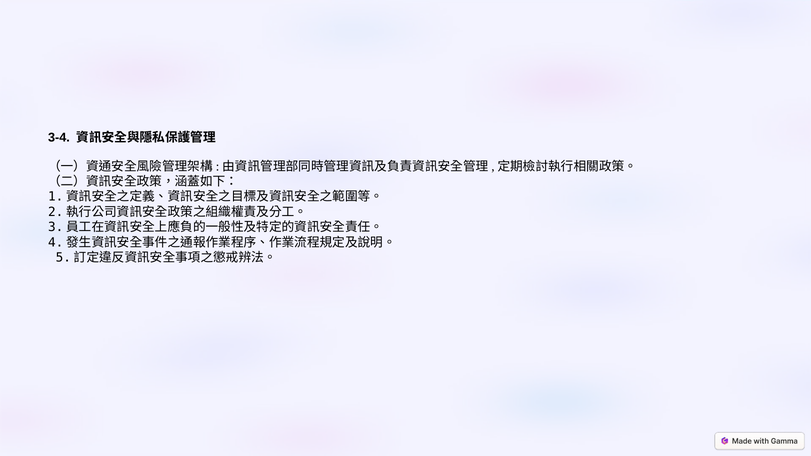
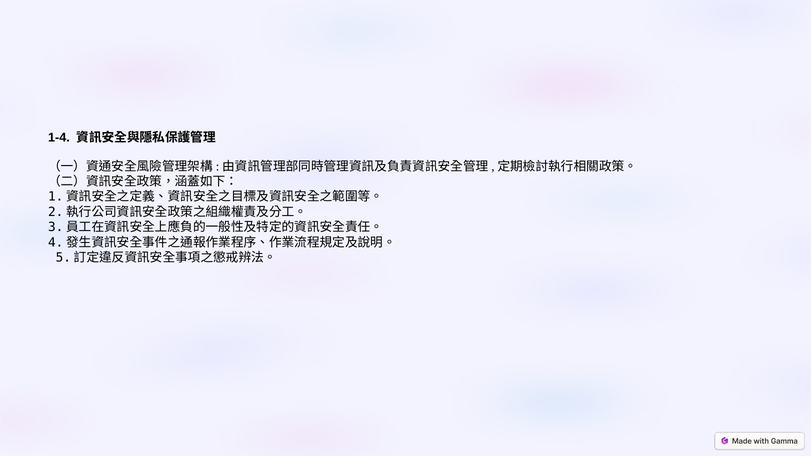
3-4: 3-4 -> 1-4
